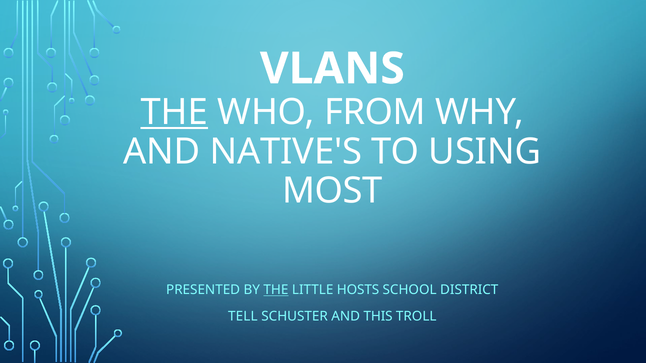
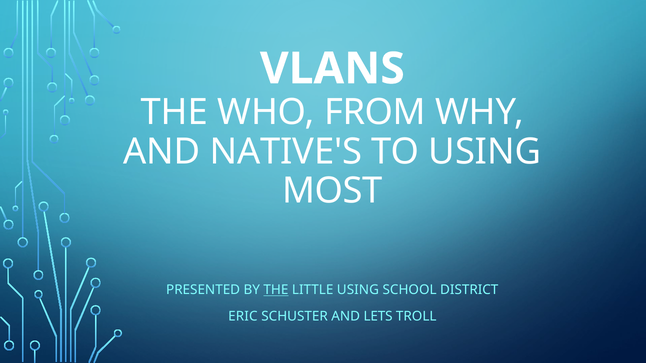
THE at (174, 112) underline: present -> none
LITTLE HOSTS: HOSTS -> USING
TELL: TELL -> ERIC
THIS: THIS -> LETS
